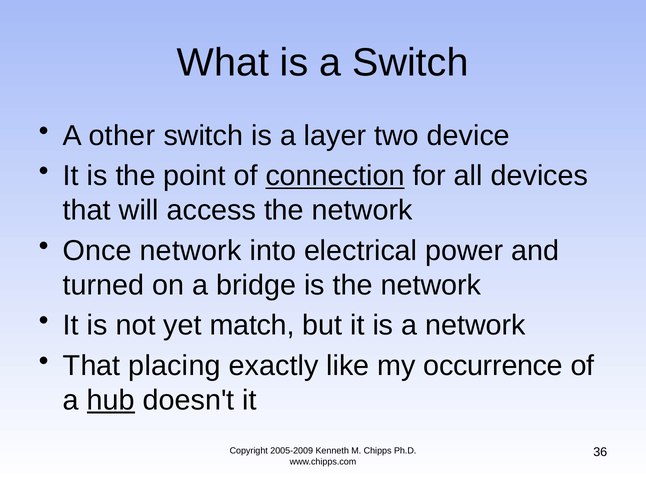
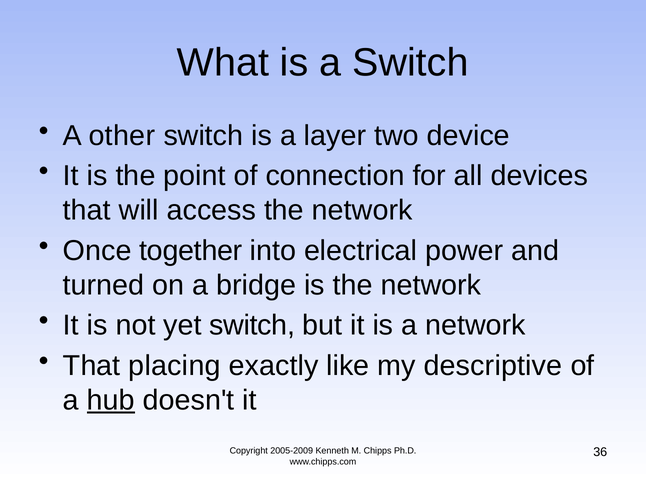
connection underline: present -> none
Once network: network -> together
yet match: match -> switch
occurrence: occurrence -> descriptive
